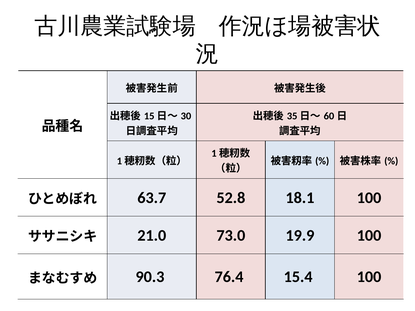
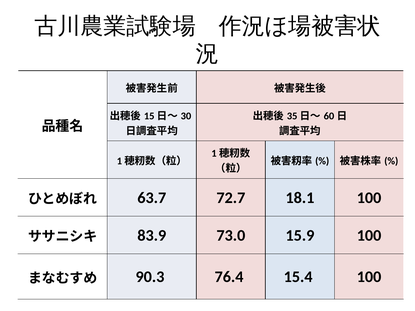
52.8: 52.8 -> 72.7
21.0: 21.0 -> 83.9
19.9: 19.9 -> 15.9
